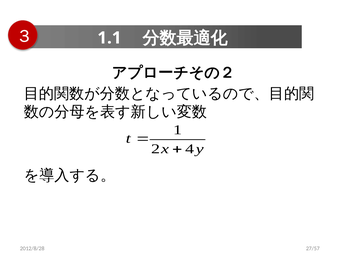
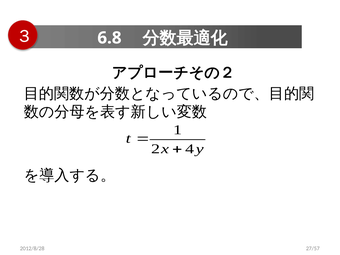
1.1: 1.1 -> 6.8
